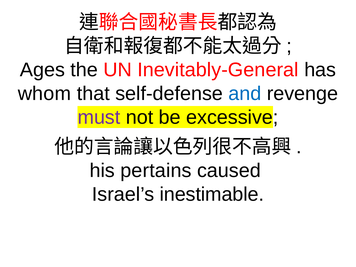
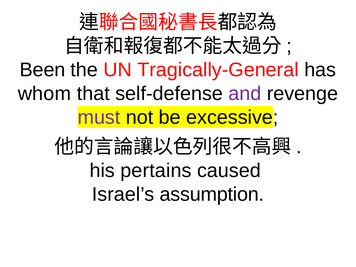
Ages: Ages -> Been
Inevitably-General: Inevitably-General -> Tragically-General
and colour: blue -> purple
inestimable: inestimable -> assumption
